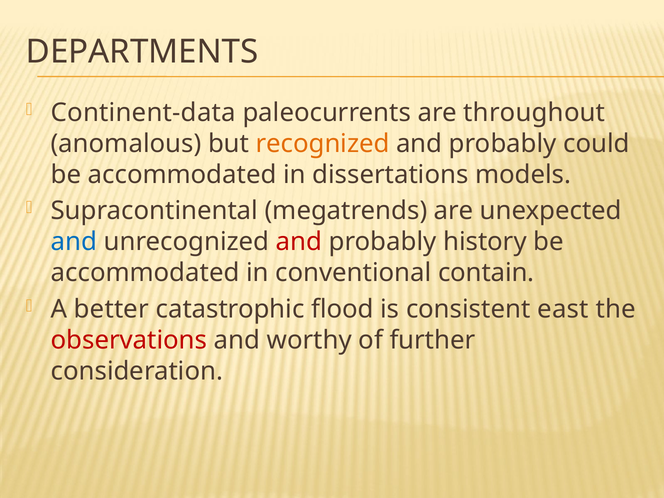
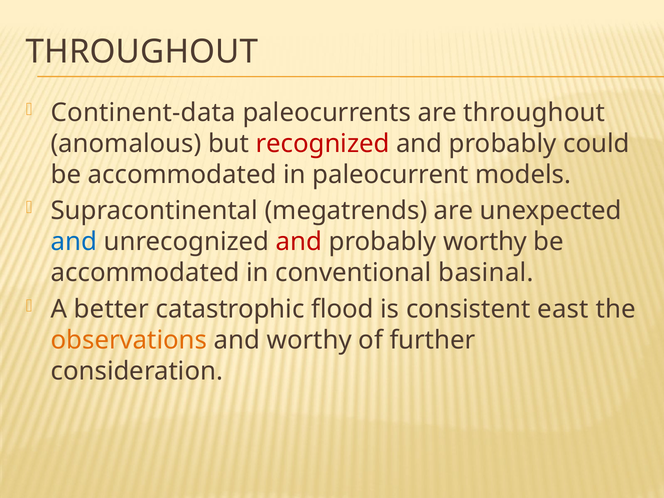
DEPARTMENTS at (142, 52): DEPARTMENTS -> THROUGHOUT
recognized colour: orange -> red
dissertations: dissertations -> paleocurrent
probably history: history -> worthy
contain: contain -> basinal
observations colour: red -> orange
